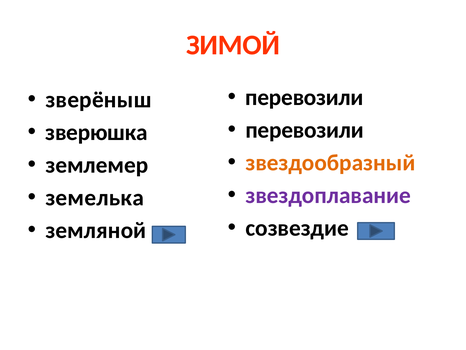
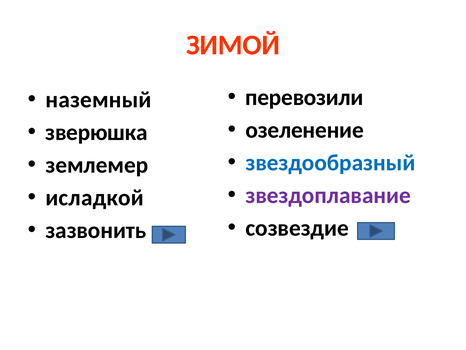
зверёныш: зверёныш -> наземный
перевозили at (305, 130): перевозили -> озеленение
звездообразный colour: orange -> blue
земелька: земелька -> исладкой
земляной: земляной -> зазвонить
